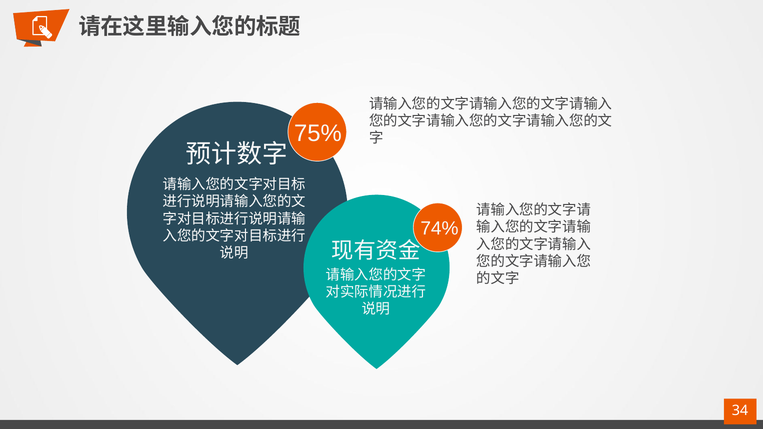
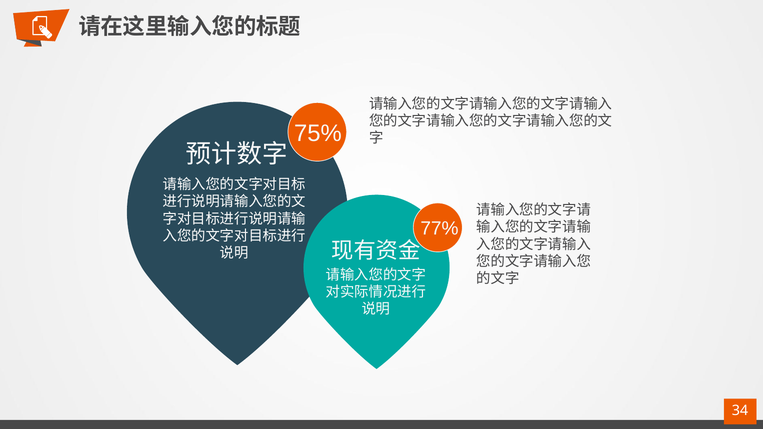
74%: 74% -> 77%
